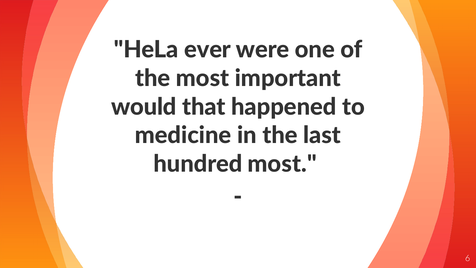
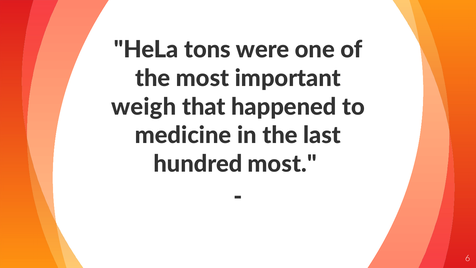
ever: ever -> tons
would: would -> weigh
